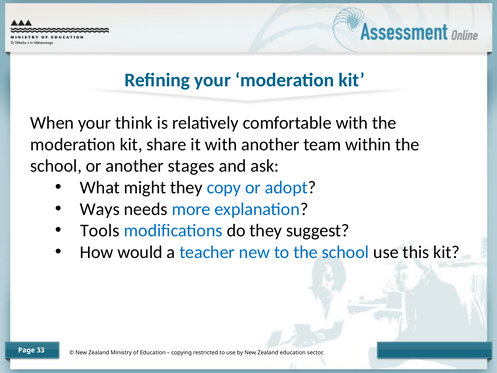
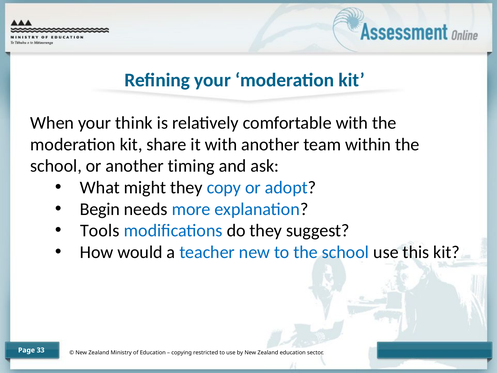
stages: stages -> timing
Ways: Ways -> Begin
